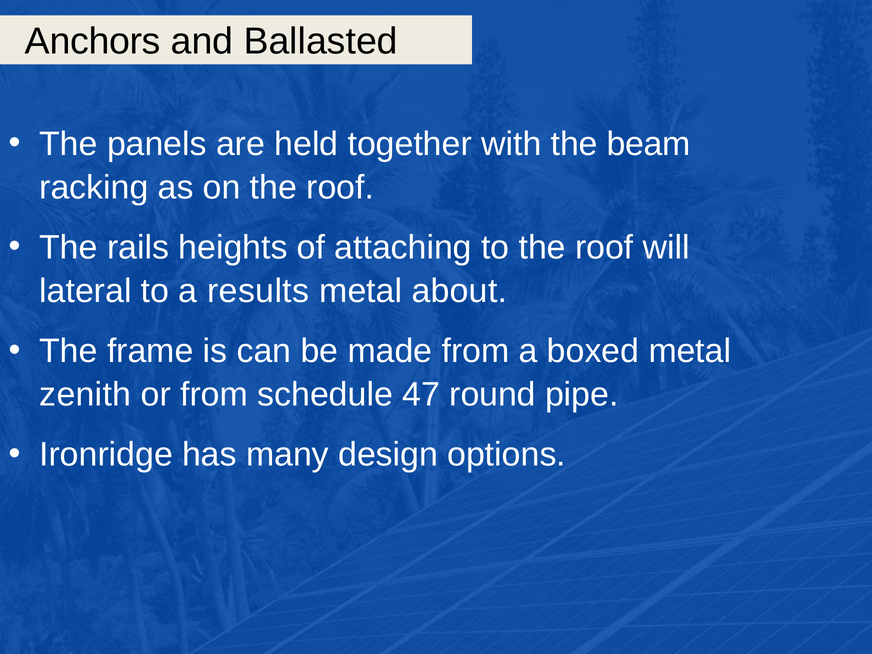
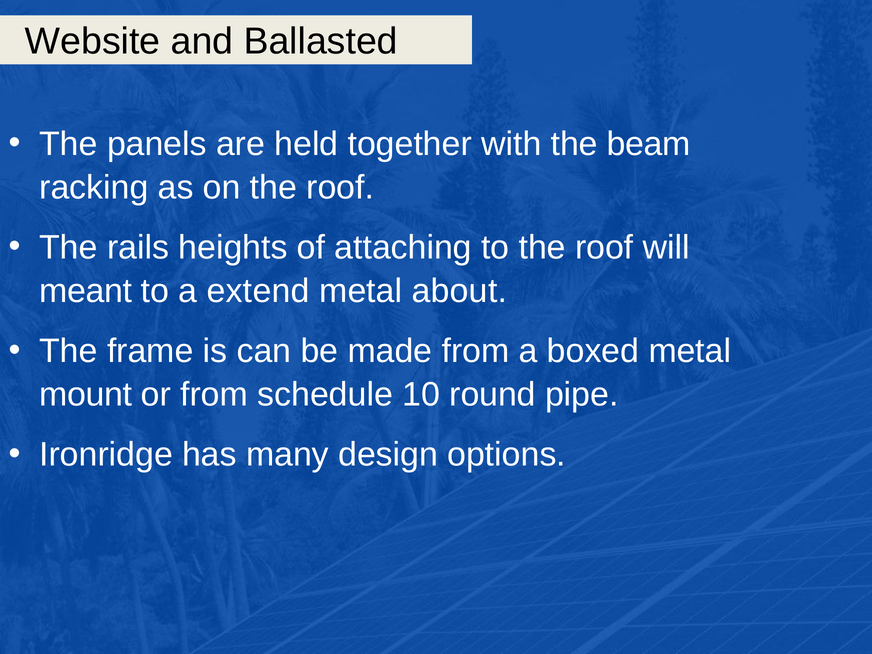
Anchors: Anchors -> Website
lateral: lateral -> meant
results: results -> extend
zenith: zenith -> mount
47: 47 -> 10
